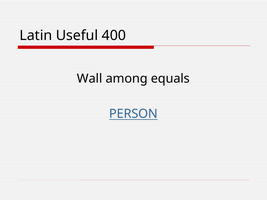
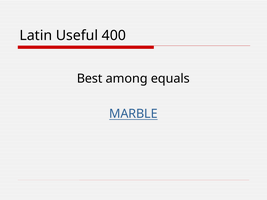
Wall: Wall -> Best
PERSON: PERSON -> MARBLE
